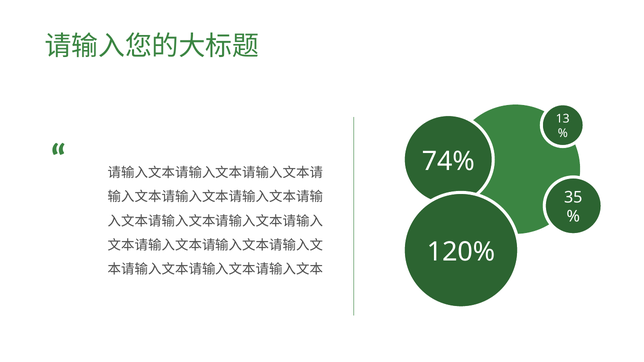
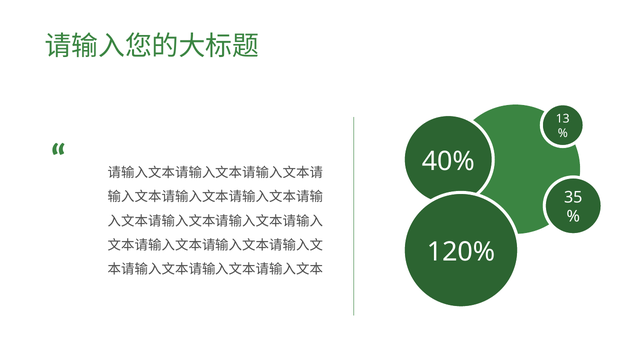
74%: 74% -> 40%
